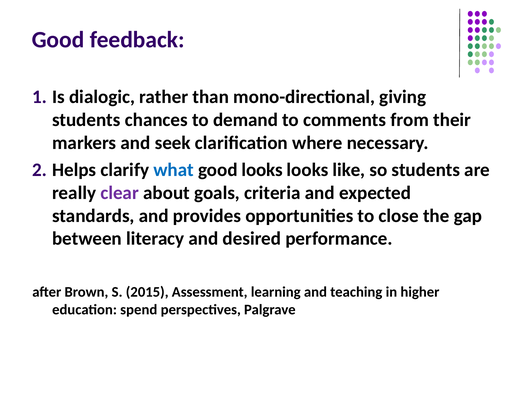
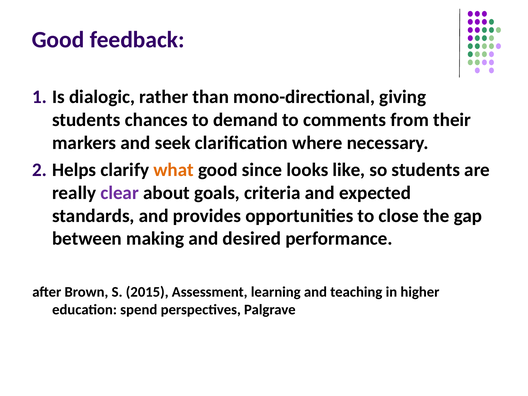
what colour: blue -> orange
good looks: looks -> since
literacy: literacy -> making
